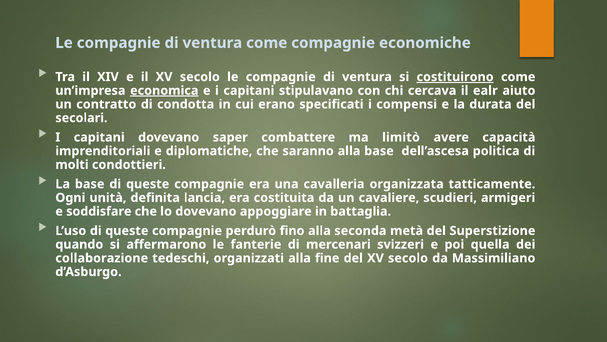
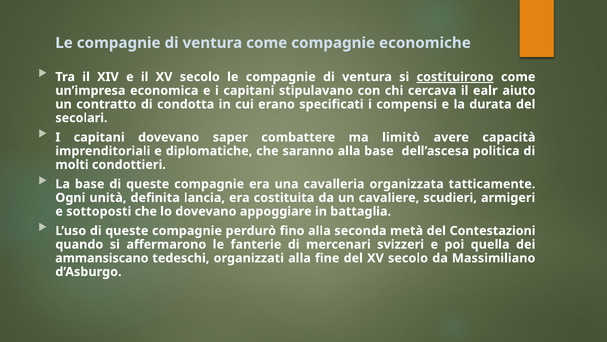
economica underline: present -> none
soddisfare: soddisfare -> sottoposti
Superstizione: Superstizione -> Contestazioni
collaborazione: collaborazione -> ammansiscano
